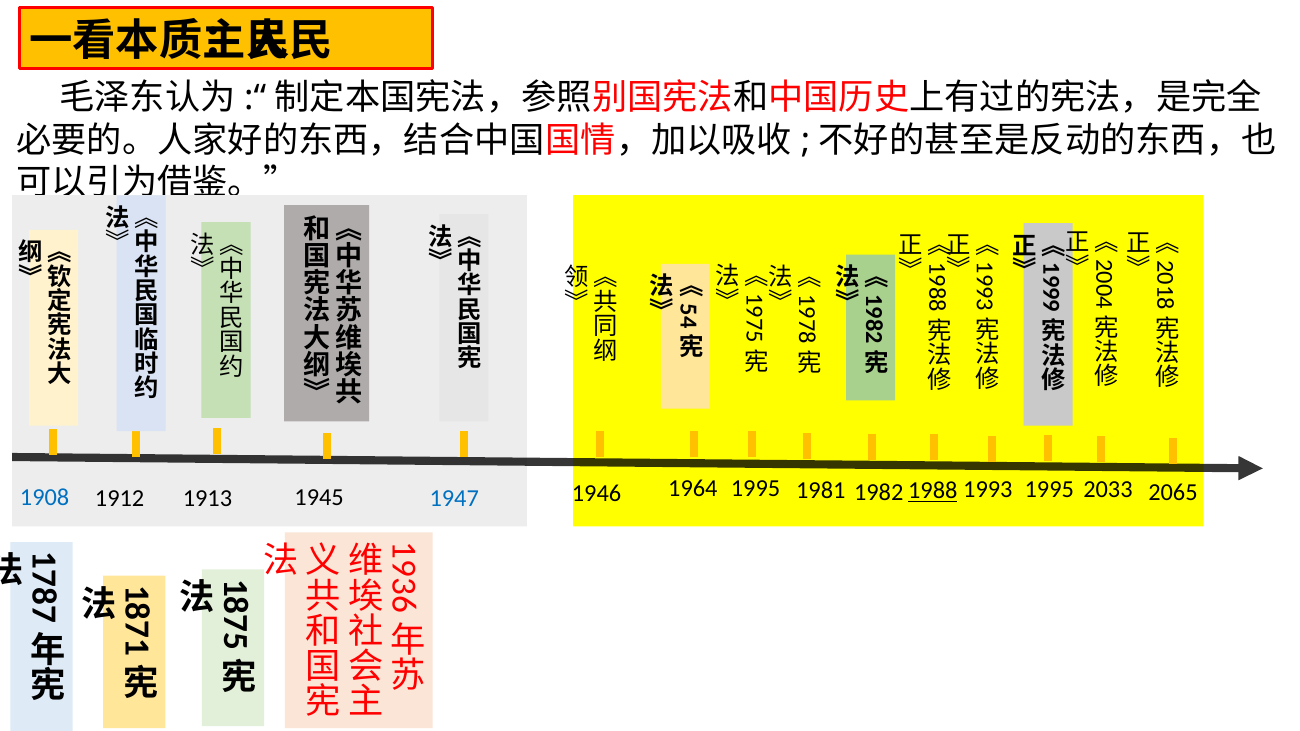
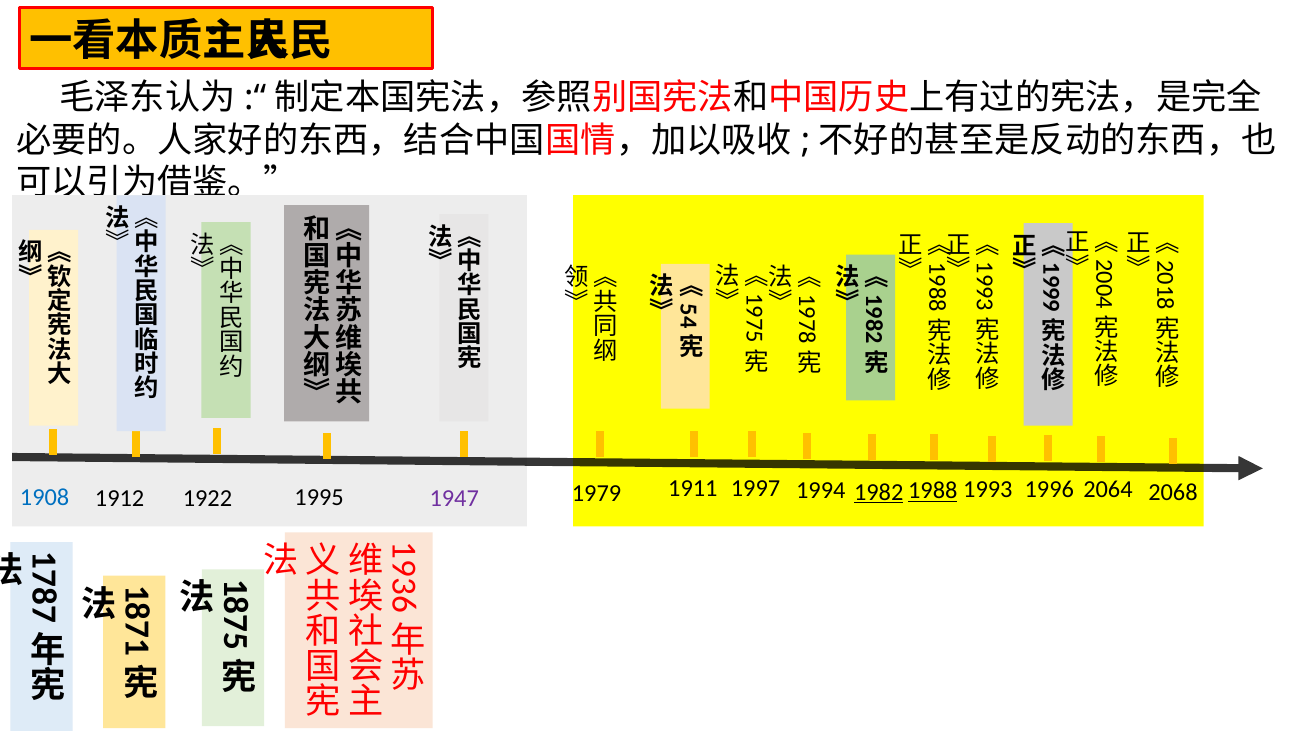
1995 at (756, 488): 1995 -> 1997
1964: 1964 -> 1911
1995 at (1049, 490): 1995 -> 1996
2033: 2033 -> 2064
1981: 1981 -> 1994
2065: 2065 -> 2068
1982 underline: none -> present
1946: 1946 -> 1979
1945: 1945 -> 1995
1947 colour: blue -> purple
1913: 1913 -> 1922
